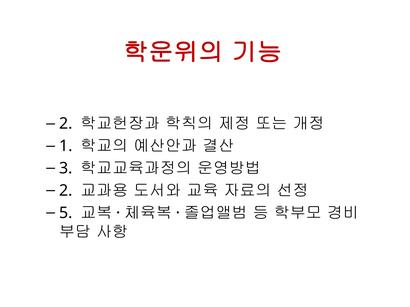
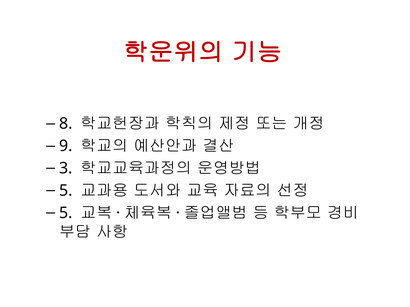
2 at (66, 124): 2 -> 8
1: 1 -> 9
2 at (66, 191): 2 -> 5
